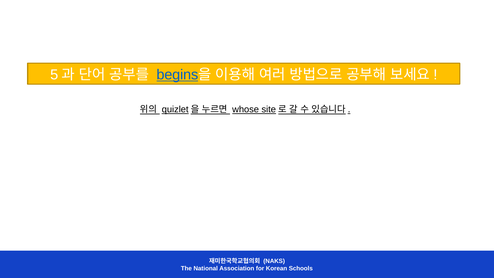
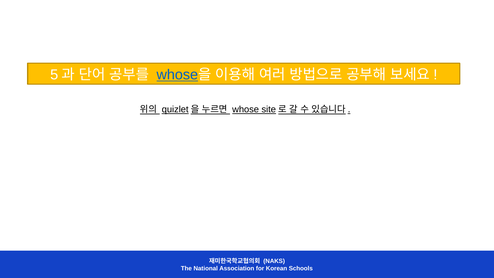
begins at (177, 75): begins -> whose
